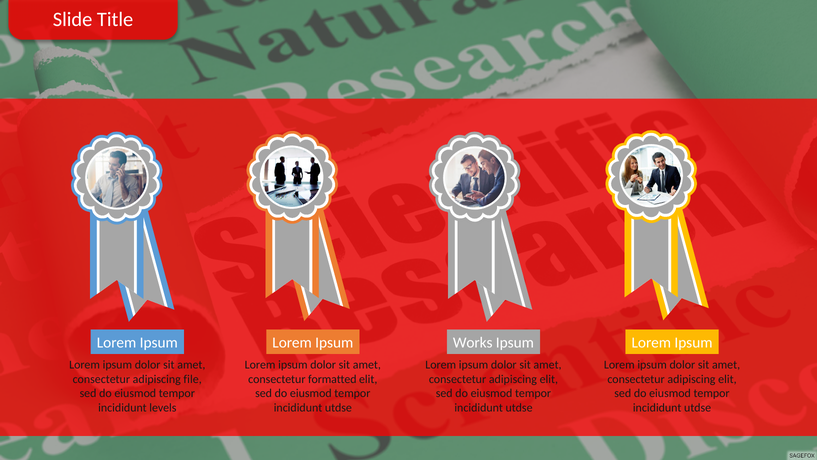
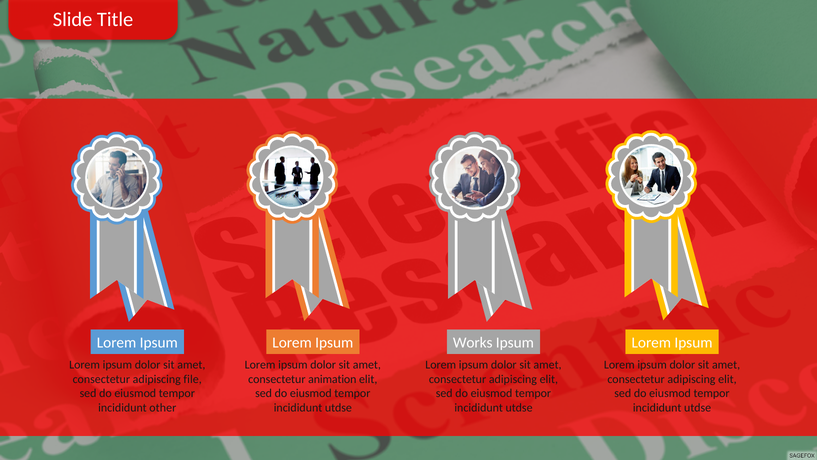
formatted: formatted -> animation
levels: levels -> other
